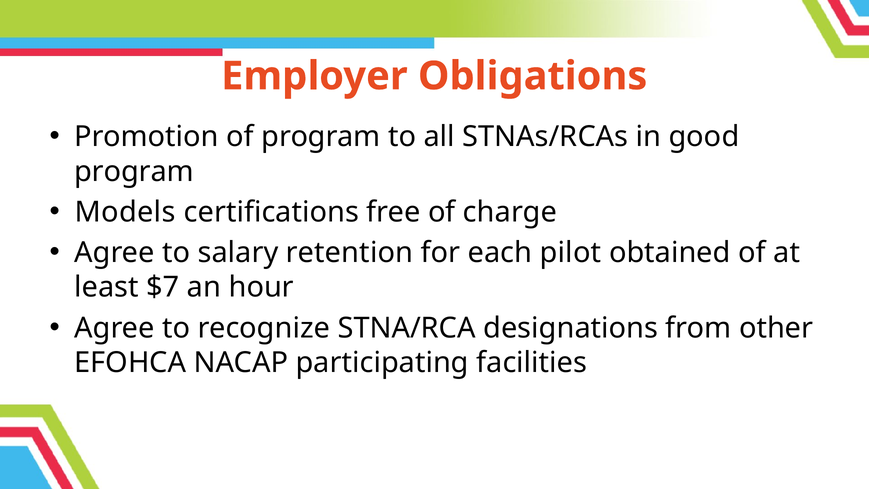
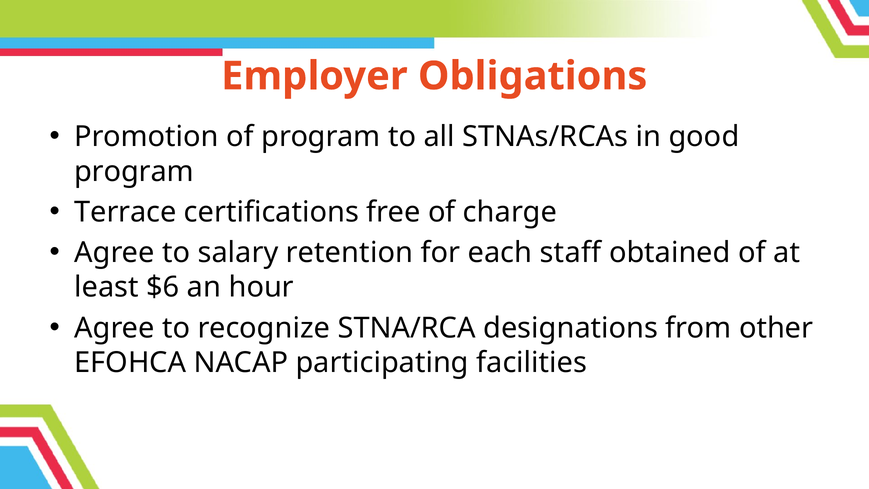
Models: Models -> Terrace
pilot: pilot -> staff
$7: $7 -> $6
